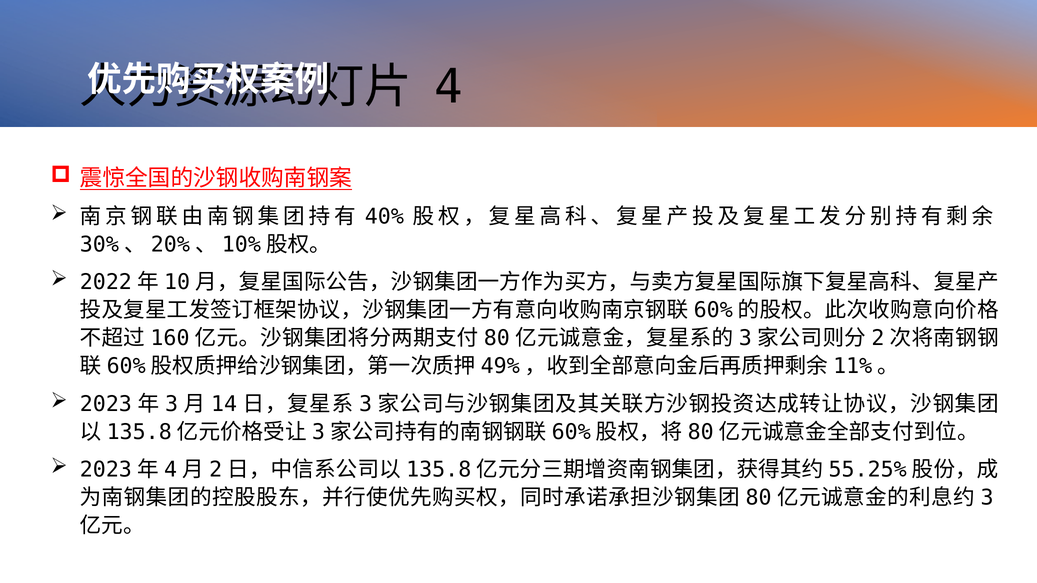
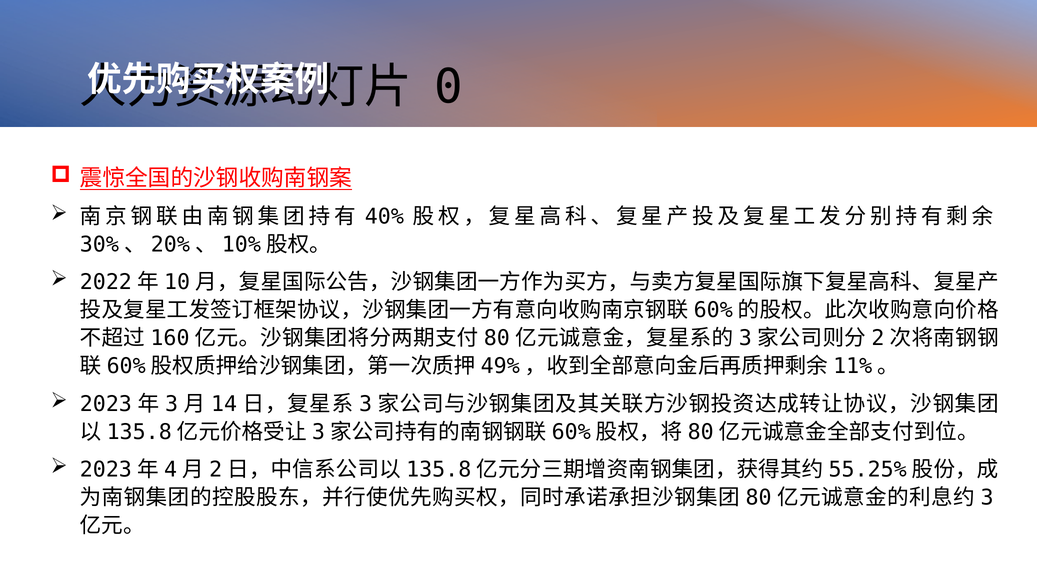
4: 4 -> 0
